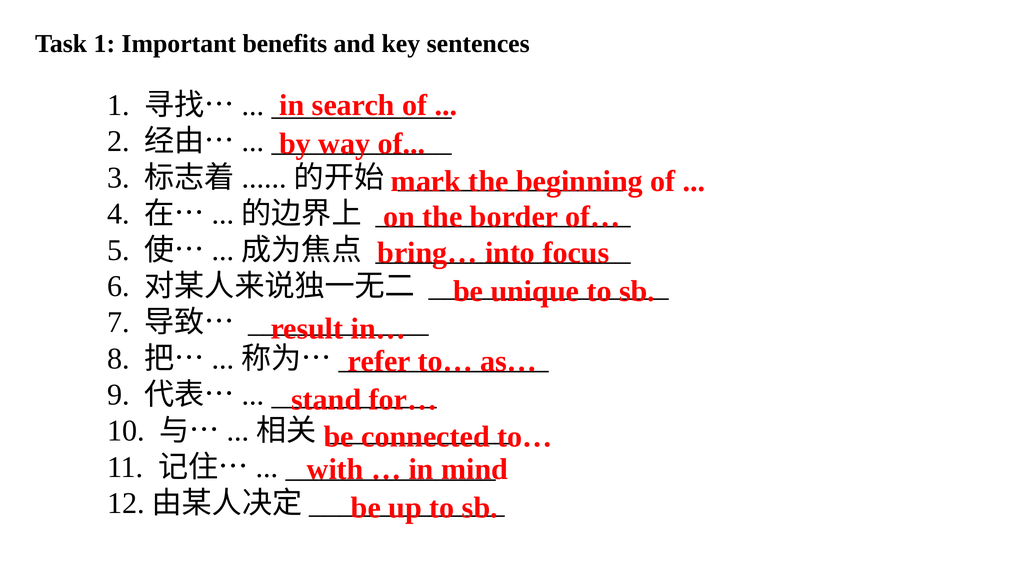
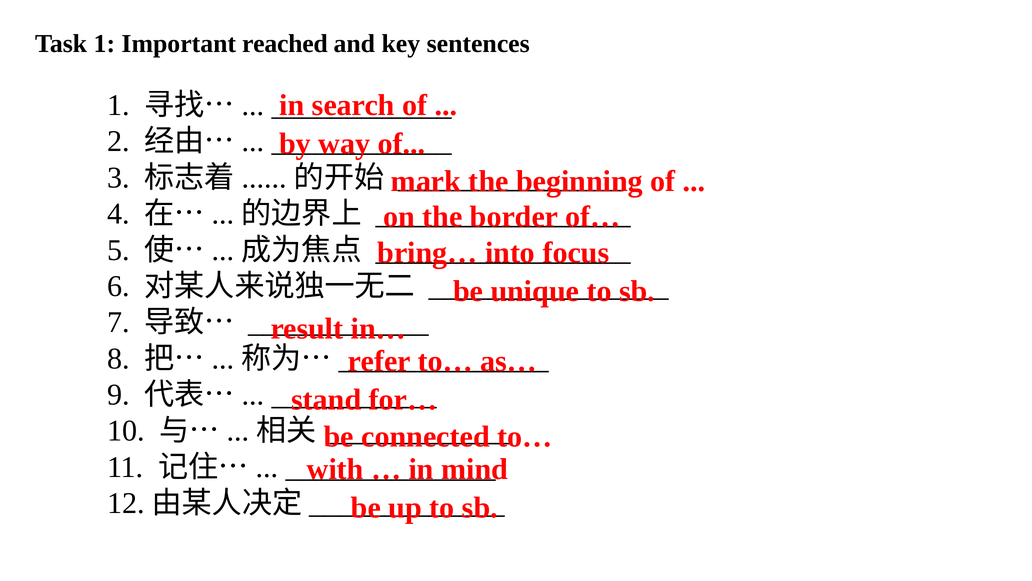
benefits: benefits -> reached
